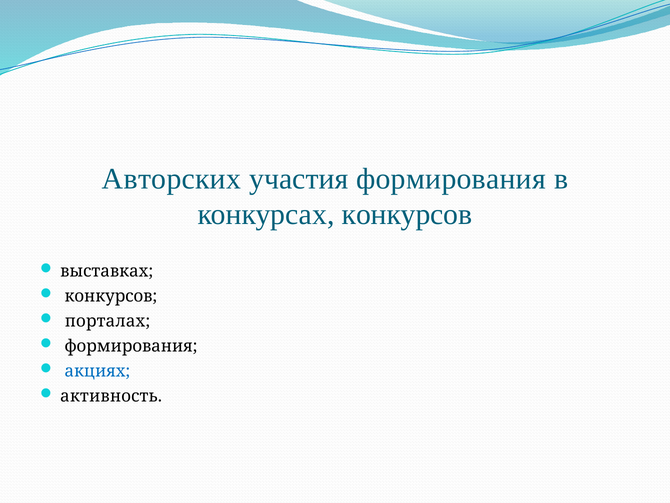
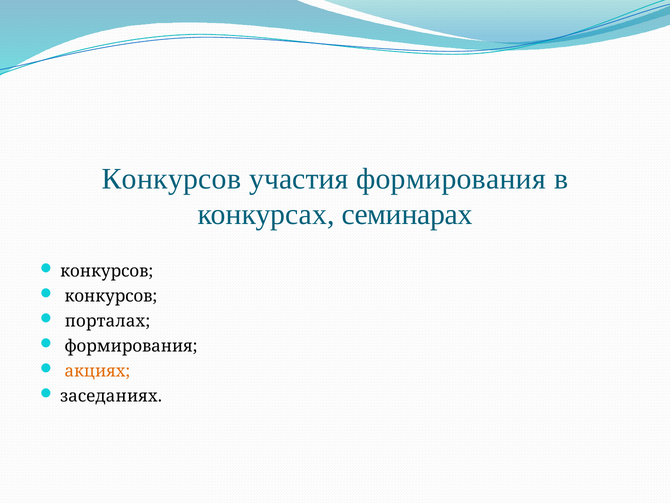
Авторских at (171, 179): Авторских -> Конкурсов
конкурсах конкурсов: конкурсов -> семинарах
выставках at (107, 271): выставках -> конкурсов
акциях colour: blue -> orange
активность: активность -> заседаниях
